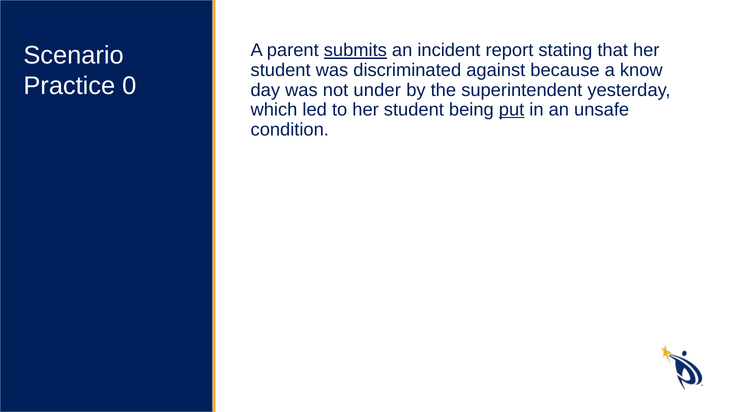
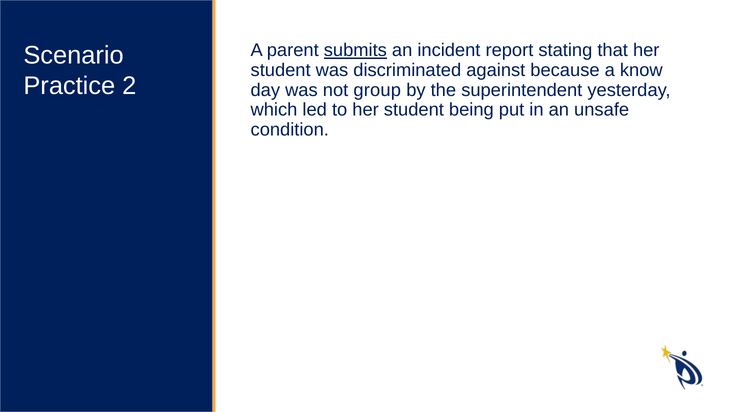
0: 0 -> 2
under: under -> group
put underline: present -> none
